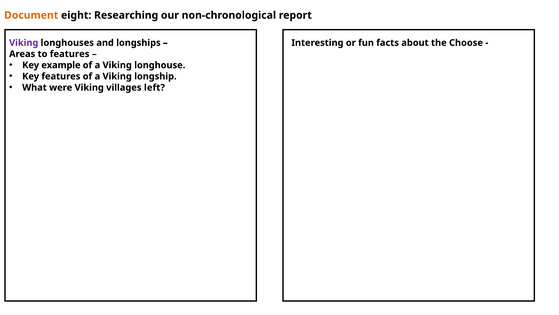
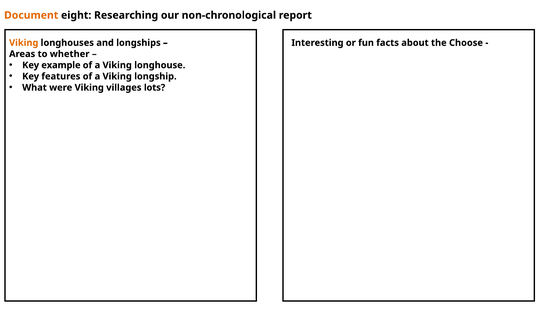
Viking at (24, 43) colour: purple -> orange
to features: features -> whether
left: left -> lots
